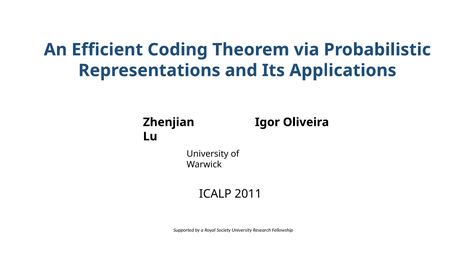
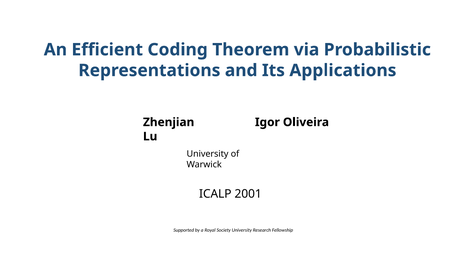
2011: 2011 -> 2001
